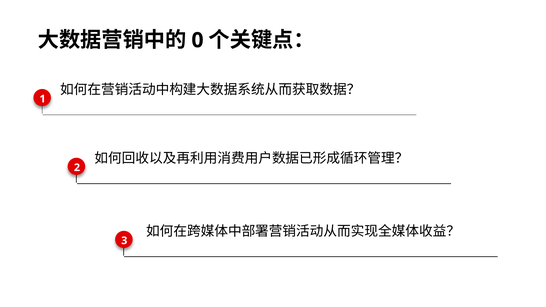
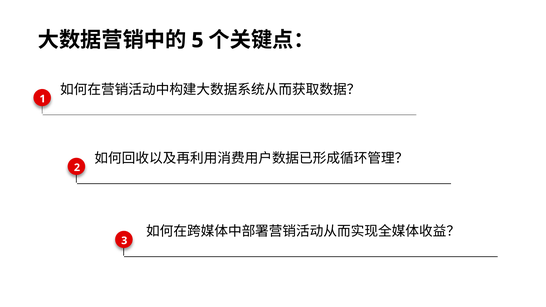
0: 0 -> 5
